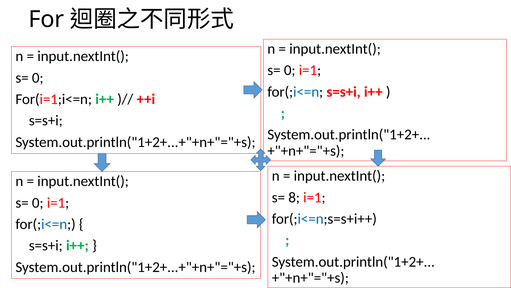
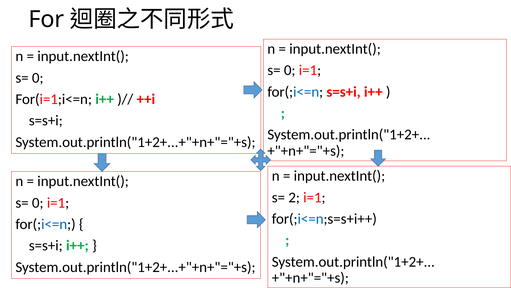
8: 8 -> 2
